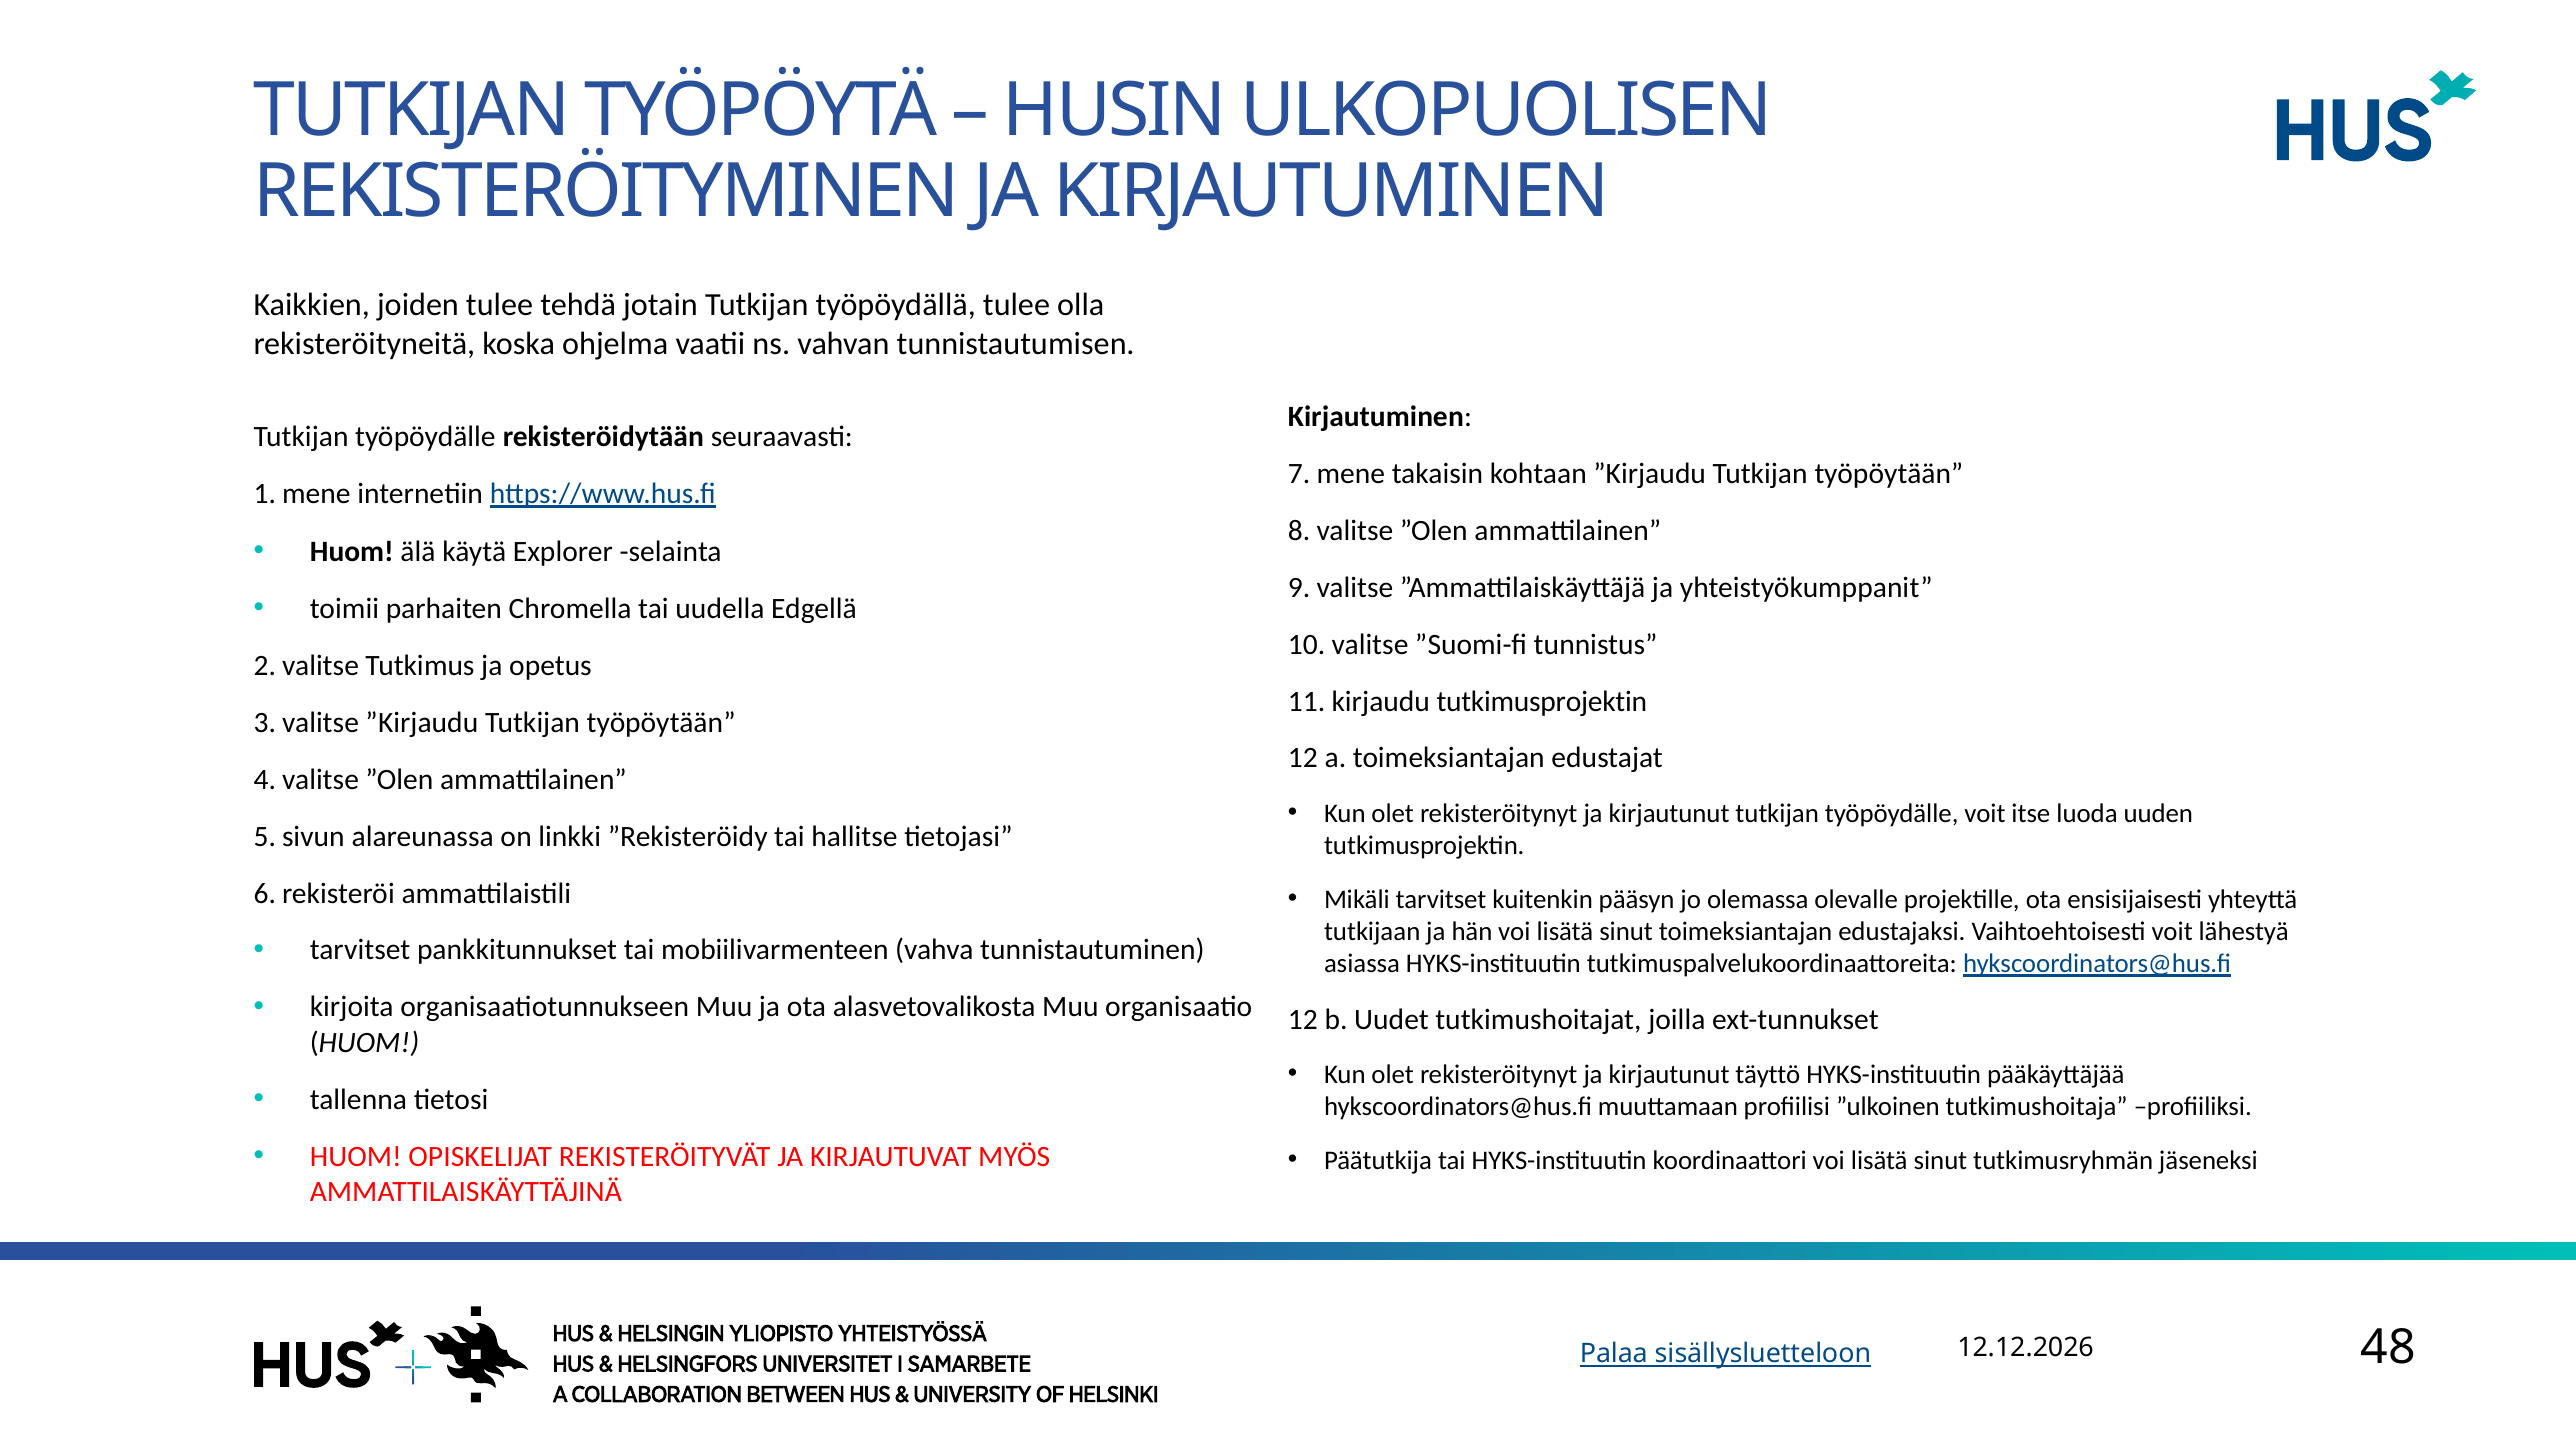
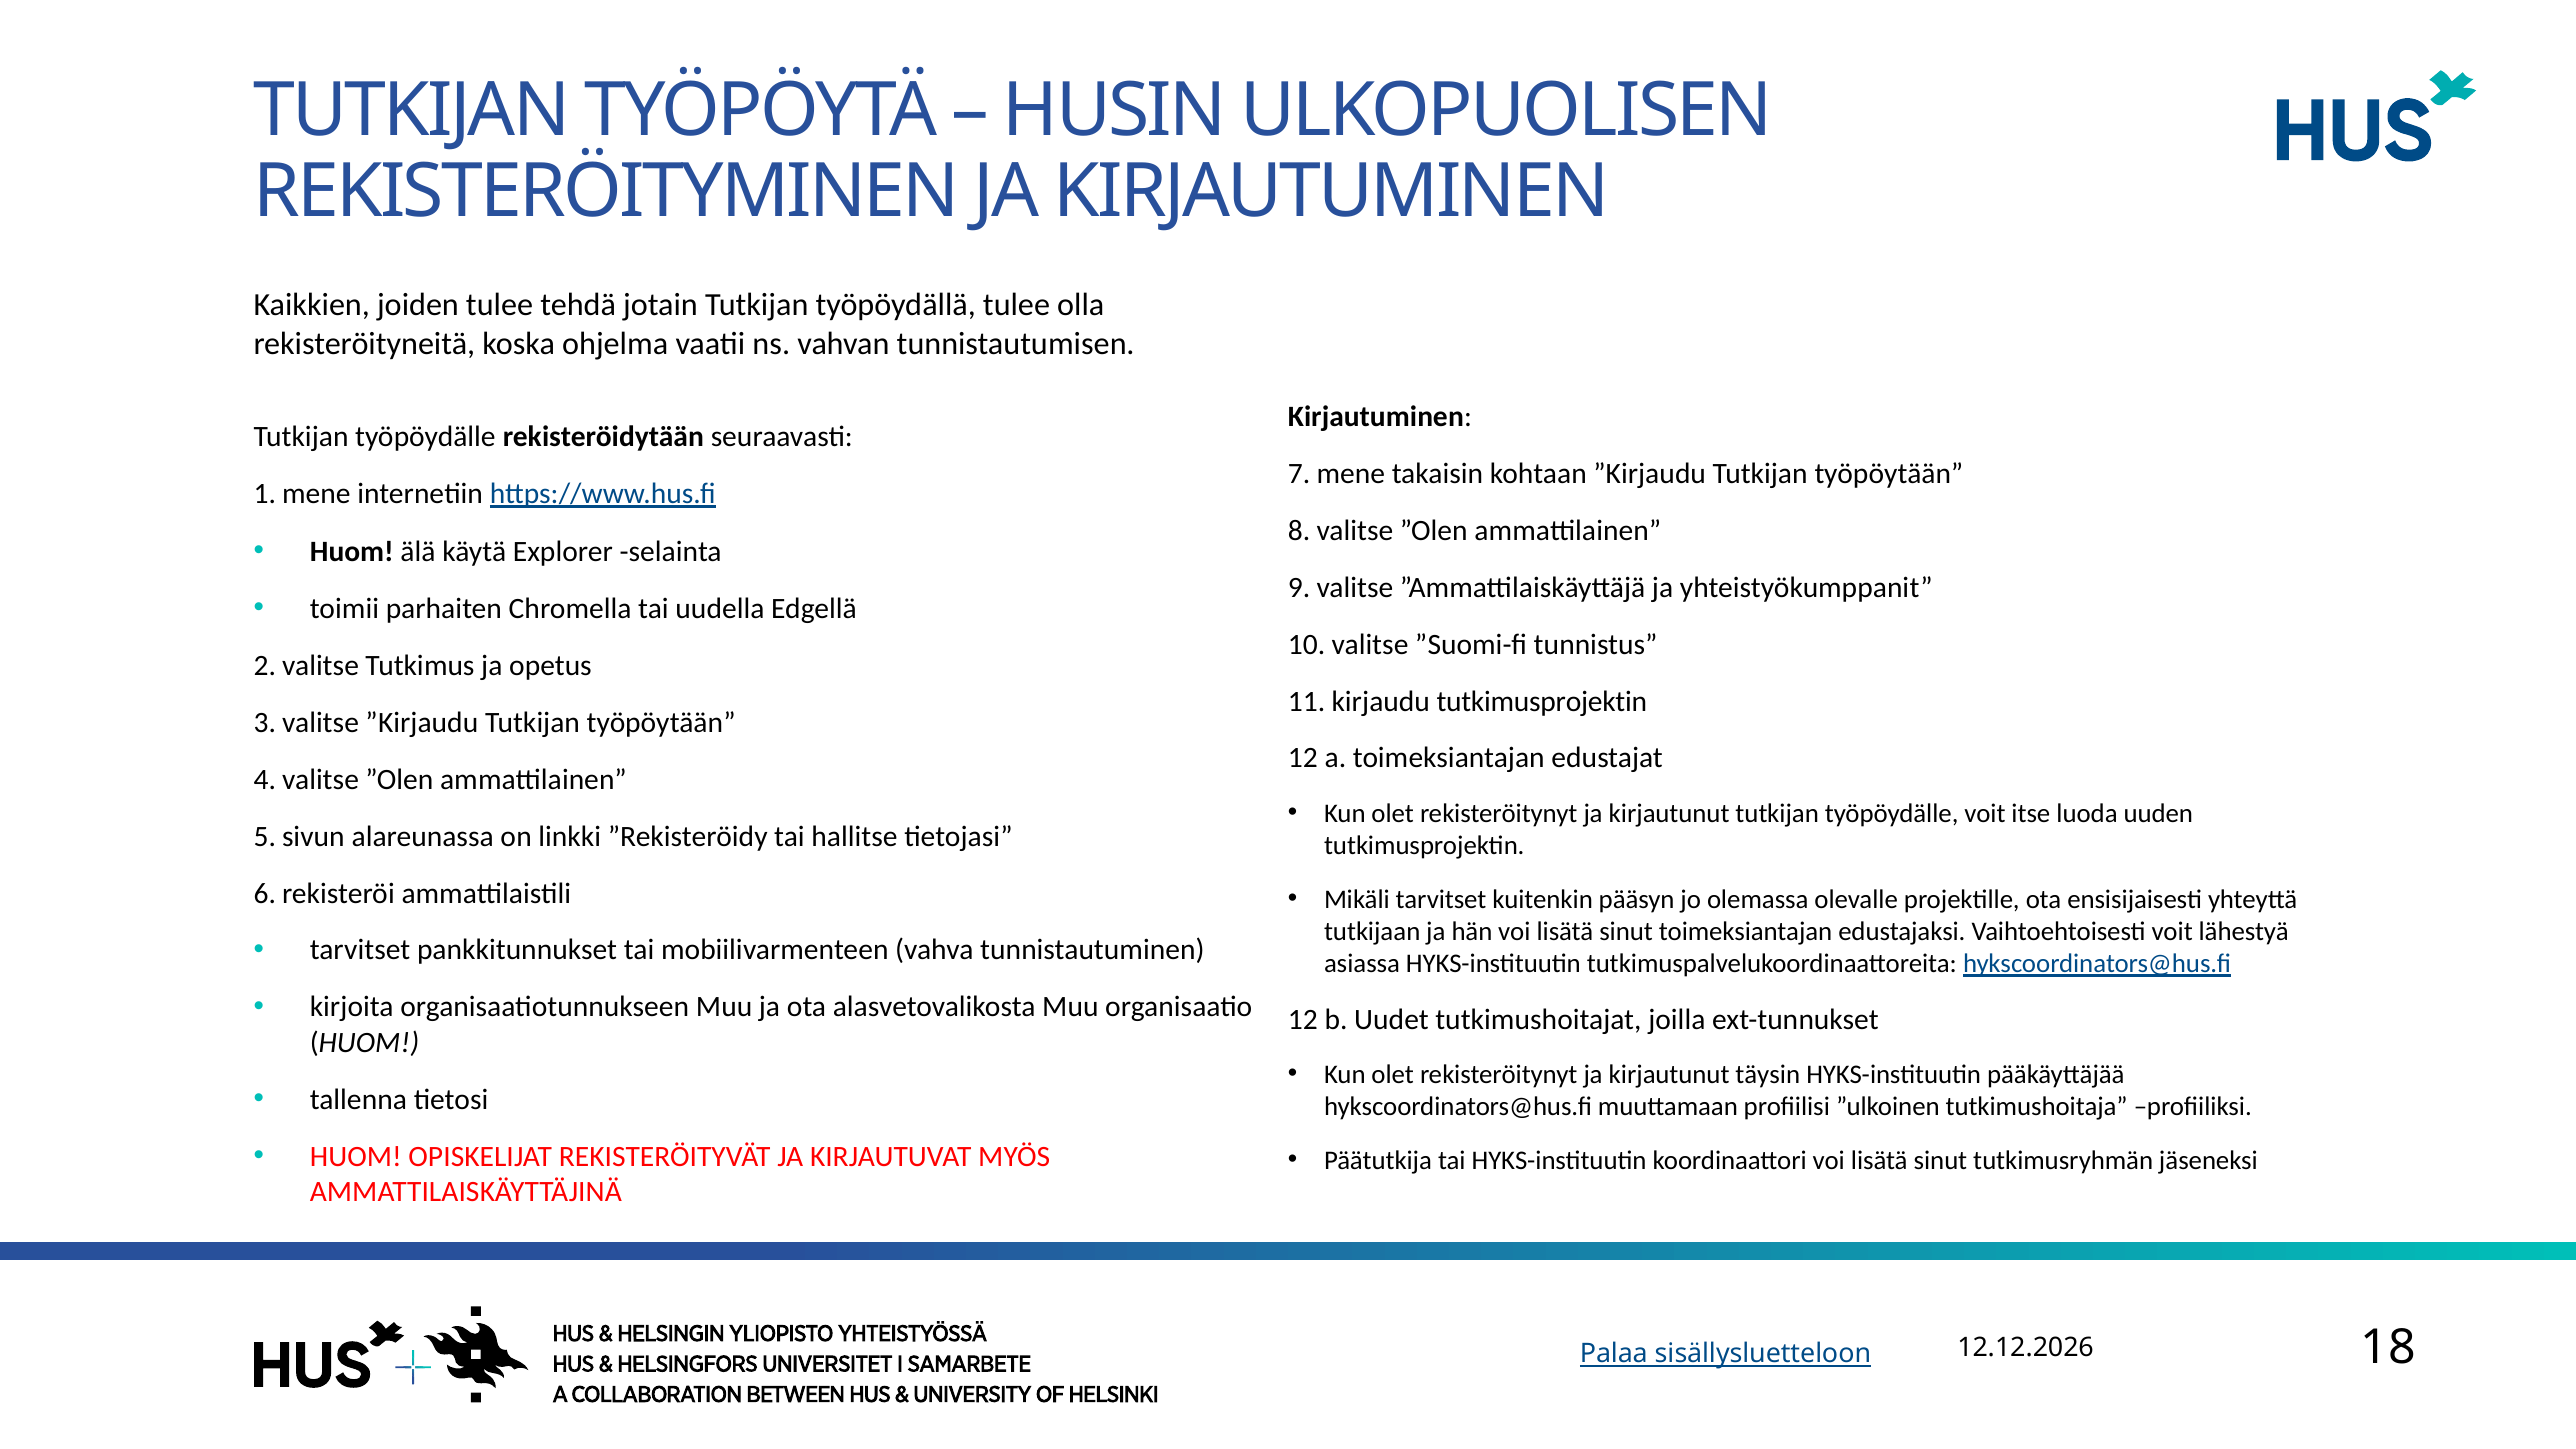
täyttö: täyttö -> täysin
48: 48 -> 18
